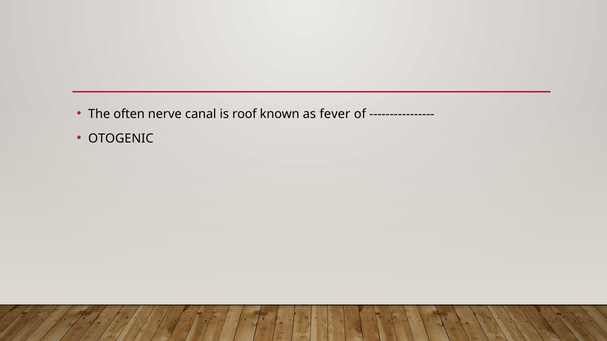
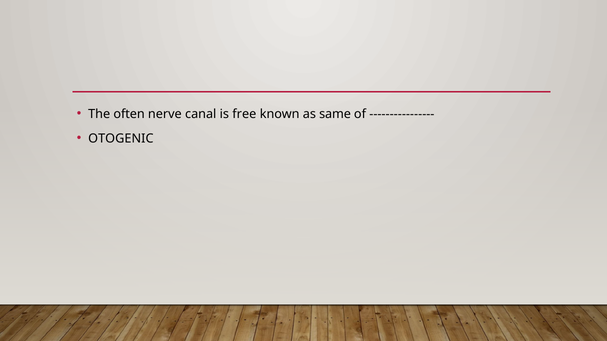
roof: roof -> free
fever: fever -> same
